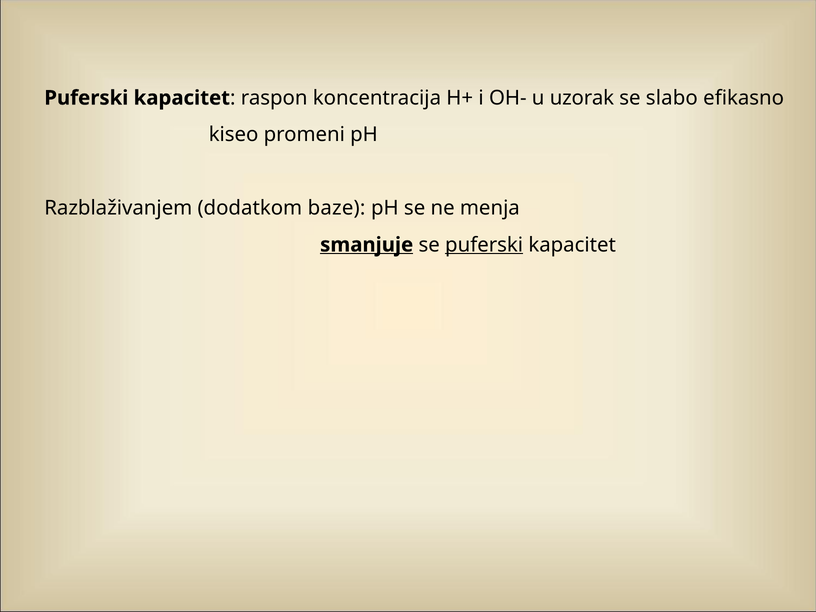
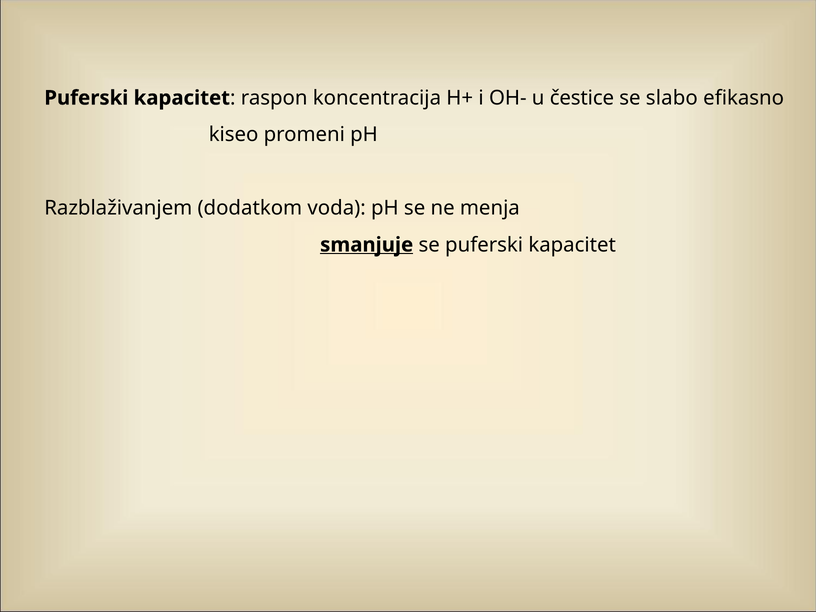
uzorak: uzorak -> čestice
baze: baze -> voda
puferski at (484, 245) underline: present -> none
